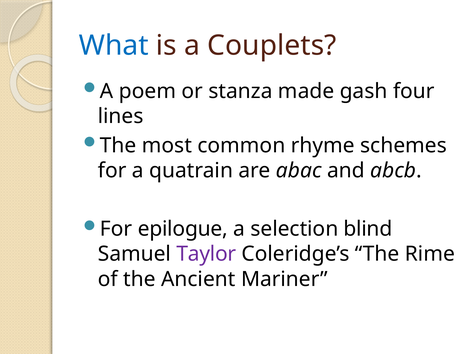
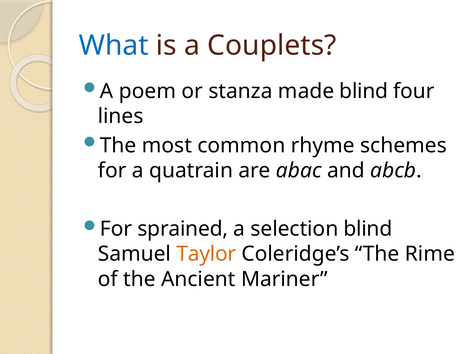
made gash: gash -> blind
epilogue: epilogue -> sprained
Taylor colour: purple -> orange
